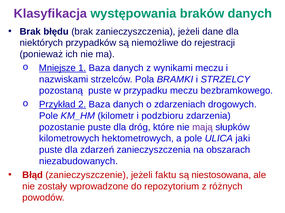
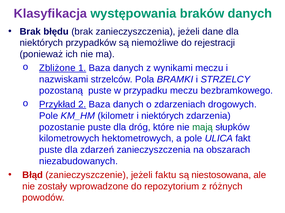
Mniejsze: Mniejsze -> Zbliżone
i podzbioru: podzbioru -> niektórych
mają colour: purple -> green
jaki: jaki -> fakt
